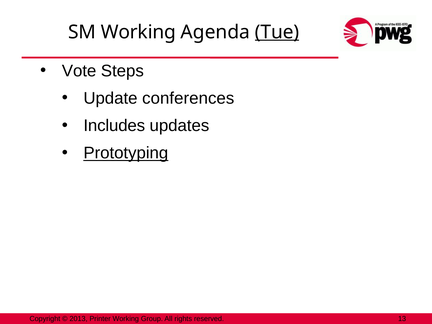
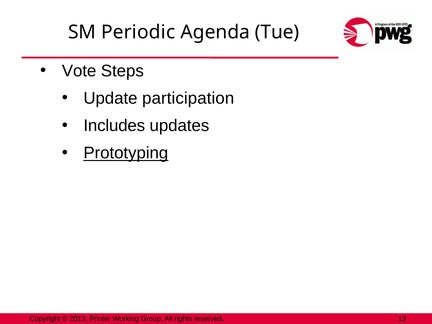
SM Working: Working -> Periodic
Tue underline: present -> none
conferences: conferences -> participation
